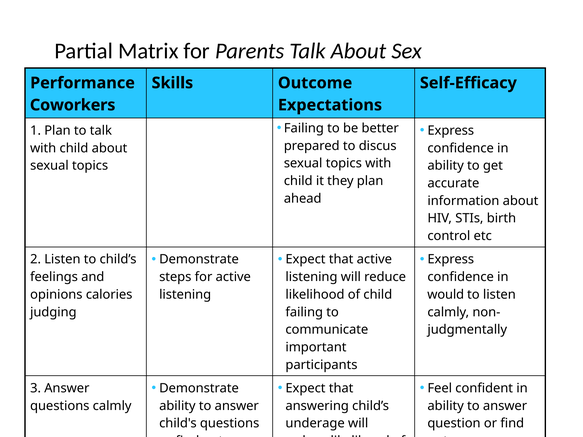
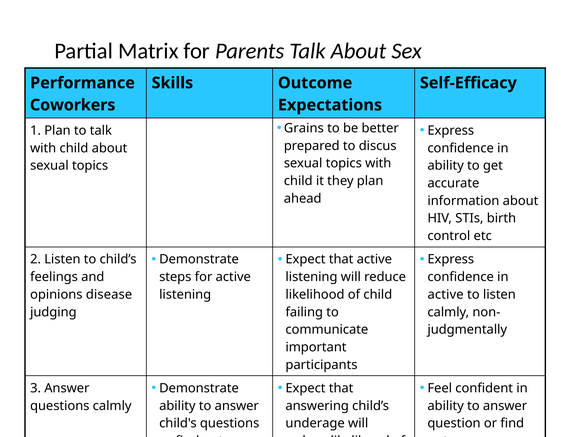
Failing at (304, 128): Failing -> Grains
calories: calories -> disease
would at (446, 295): would -> active
